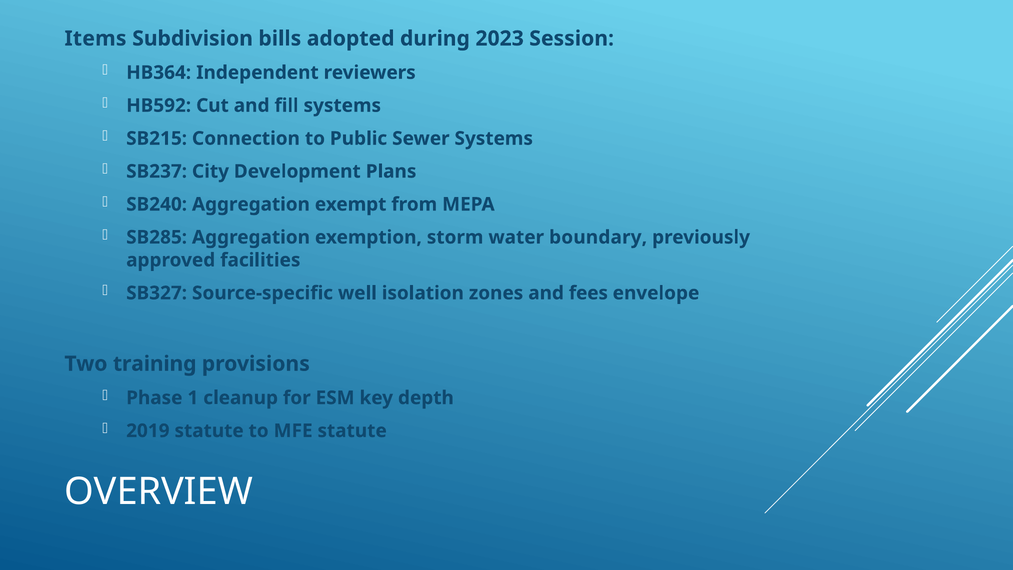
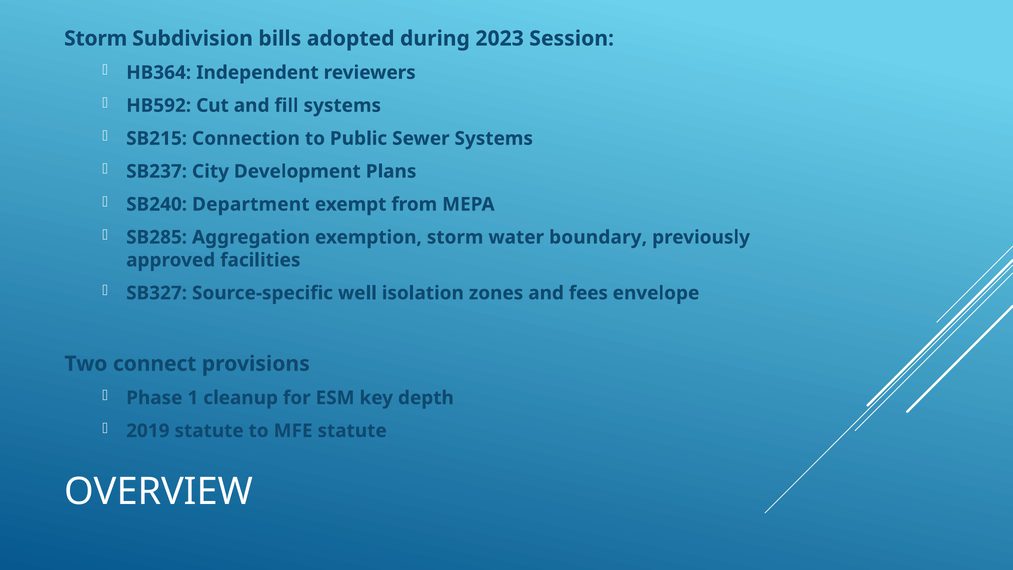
Items at (95, 39): Items -> Storm
SB240 Aggregation: Aggregation -> Department
training: training -> connect
